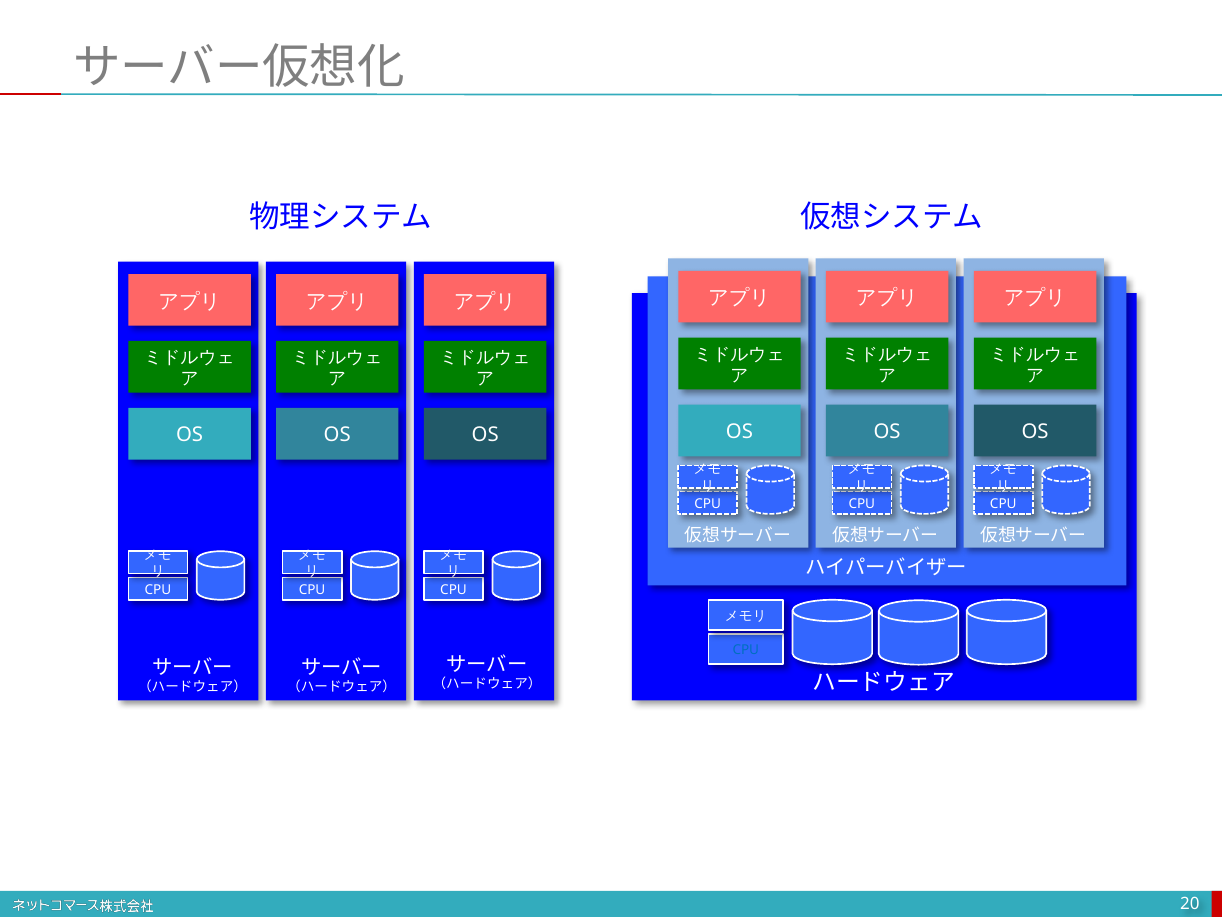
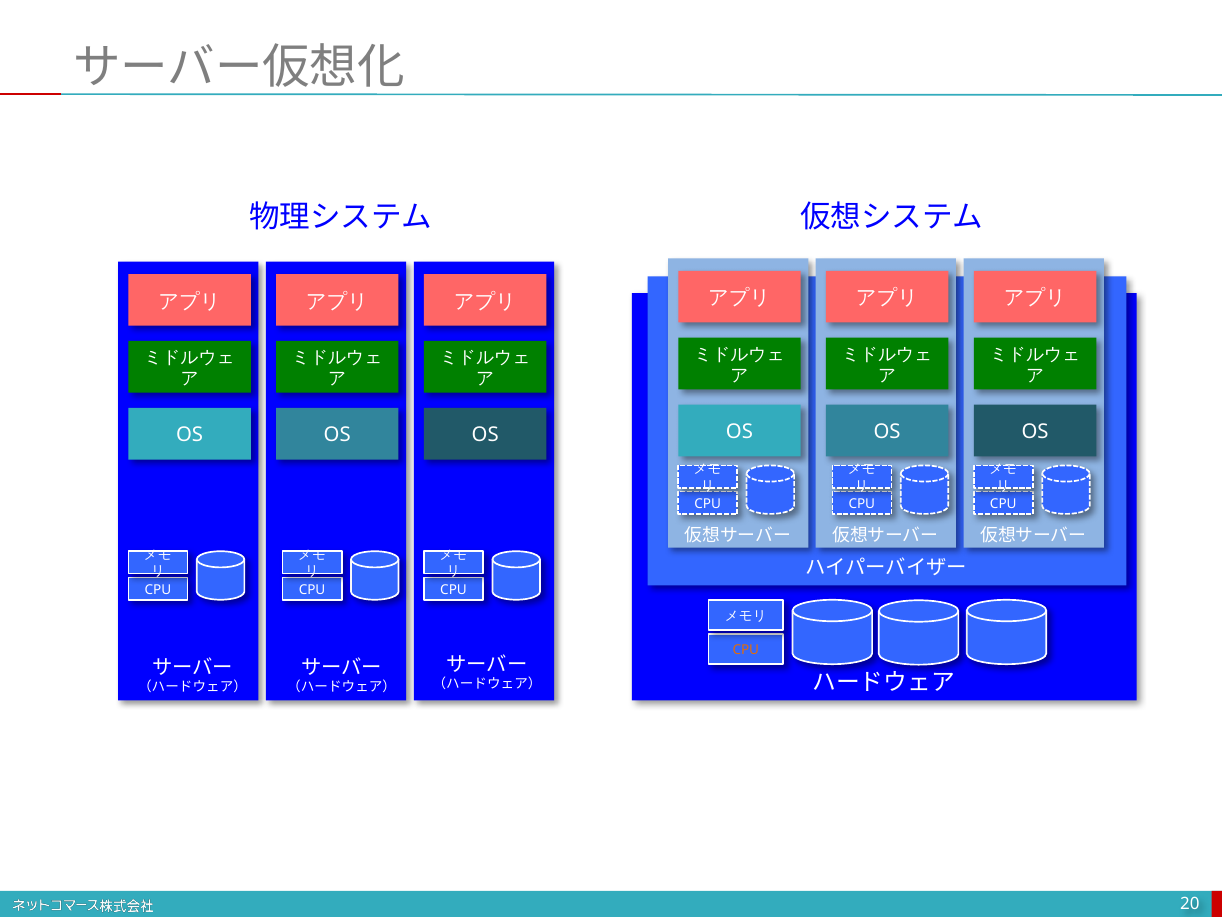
CPU at (746, 650) colour: blue -> orange
